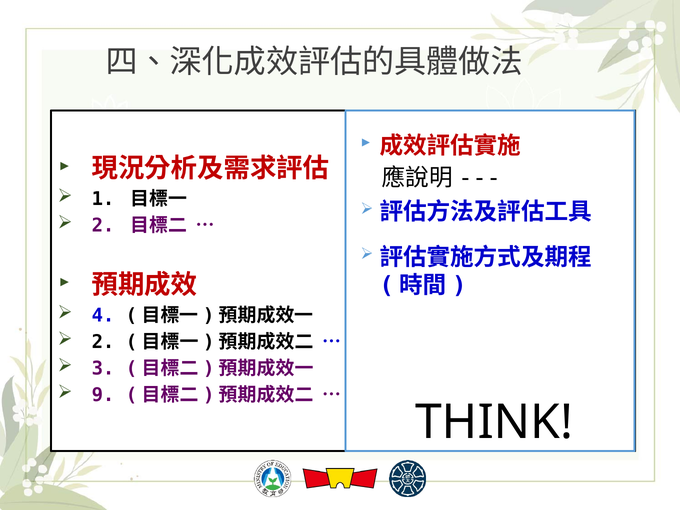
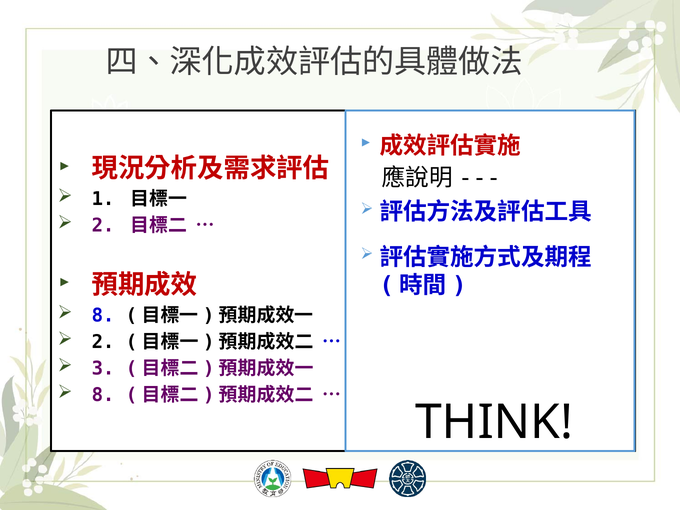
4 at (103, 315): 4 -> 8
9 at (103, 395): 9 -> 8
